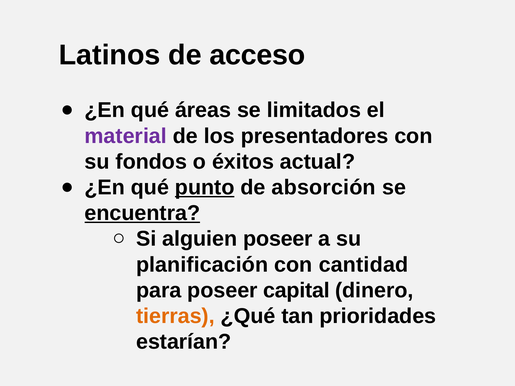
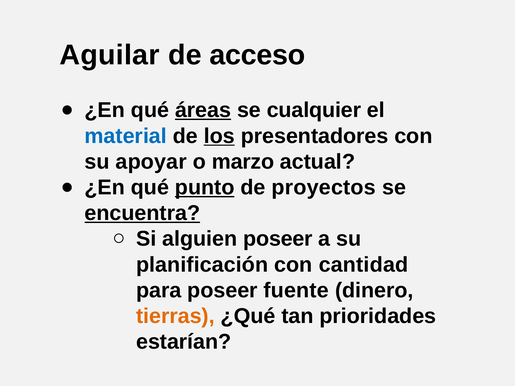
Latinos: Latinos -> Aguilar
áreas underline: none -> present
limitados: limitados -> cualquier
material colour: purple -> blue
los underline: none -> present
fondos: fondos -> apoyar
éxitos: éxitos -> marzo
absorción: absorción -> proyectos
capital: capital -> fuente
